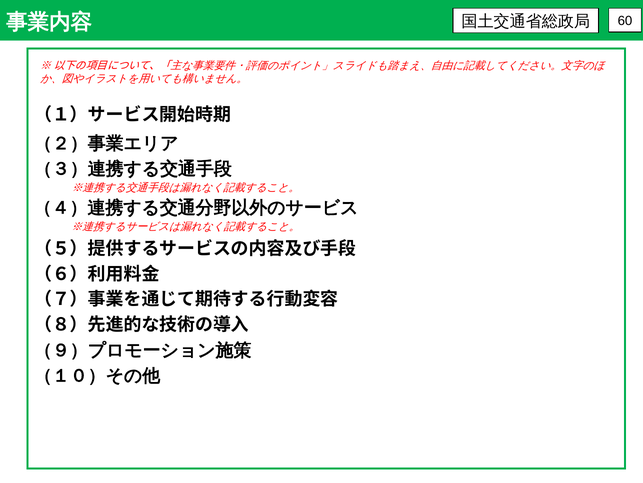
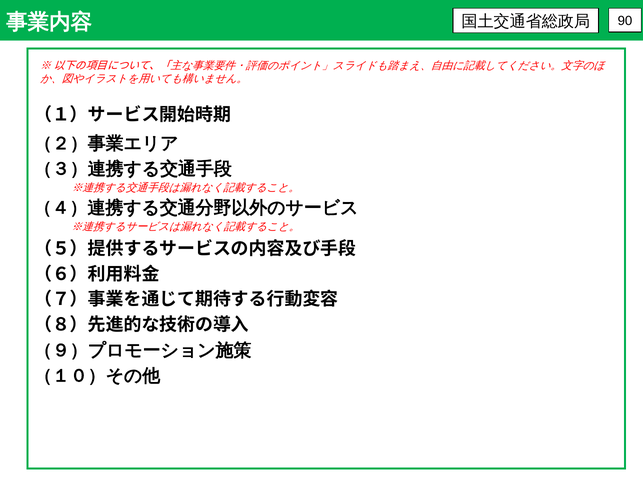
60: 60 -> 90
